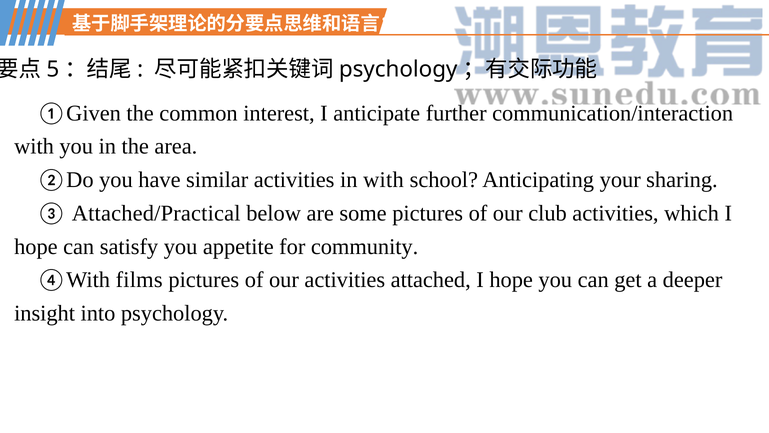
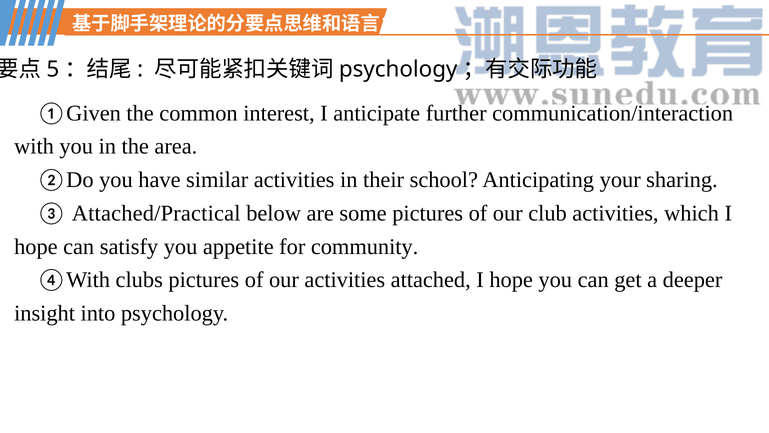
in with: with -> their
films: films -> clubs
